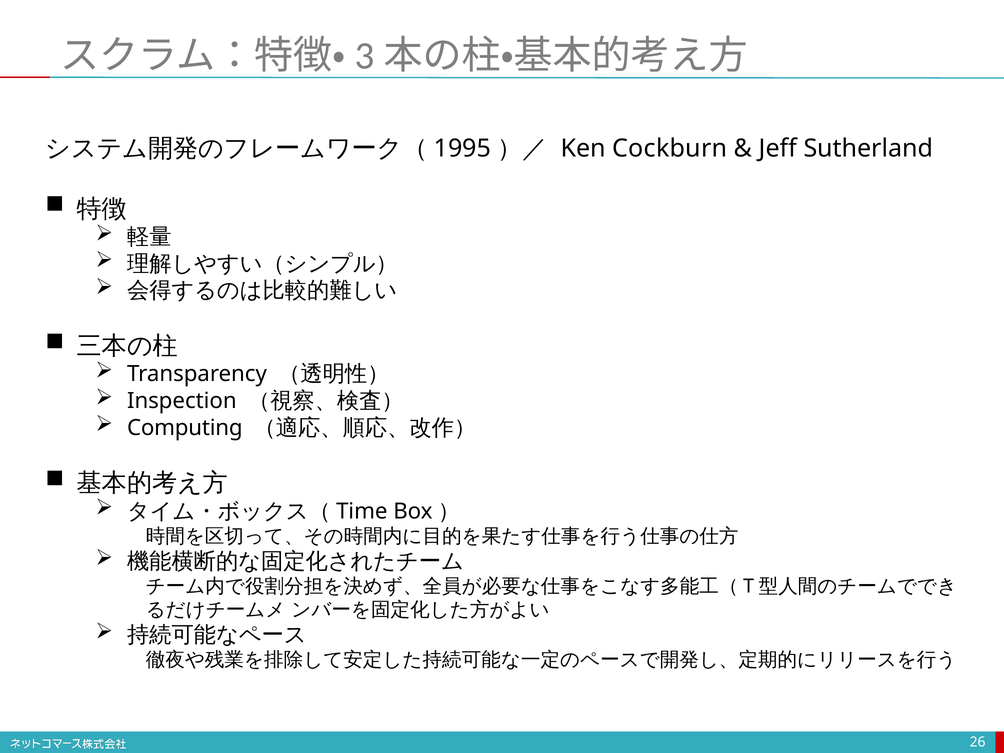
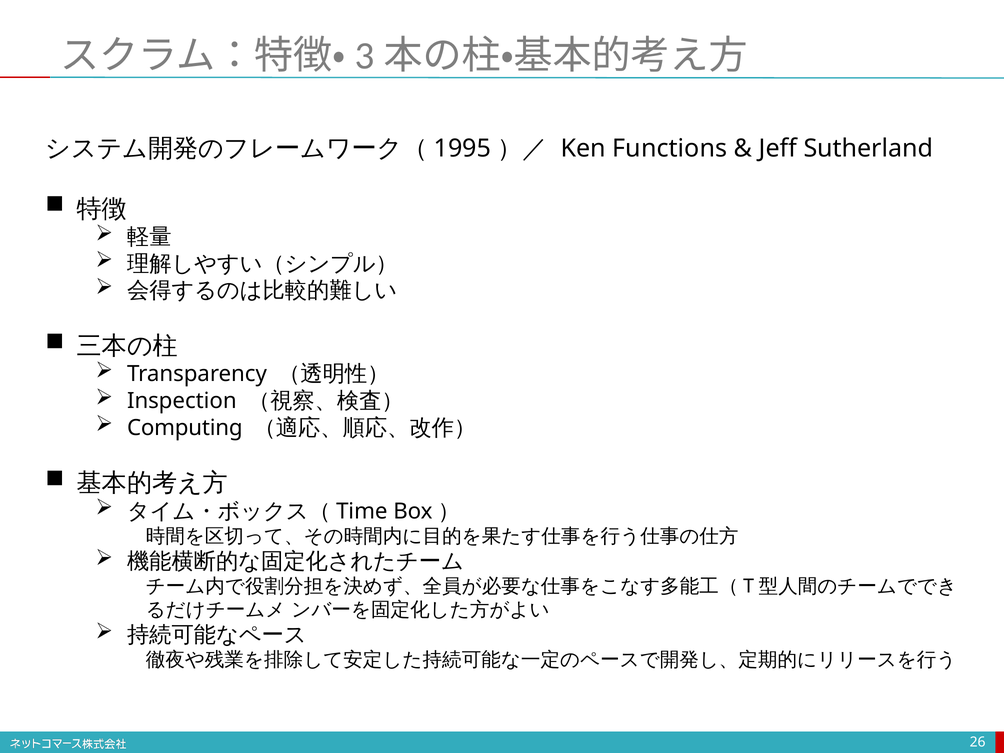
Cockburn: Cockburn -> Functions
